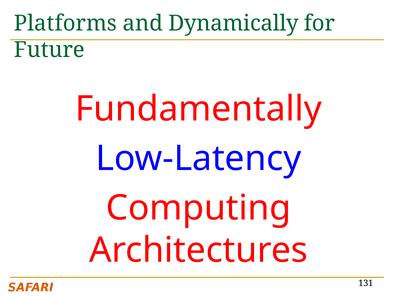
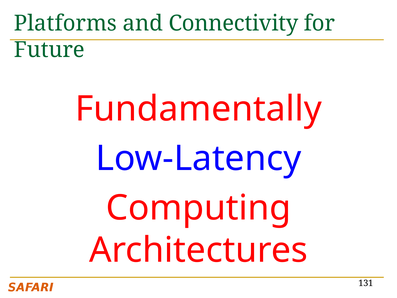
Dynamically: Dynamically -> Connectivity
